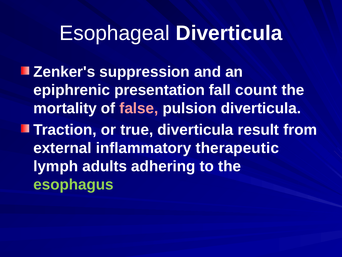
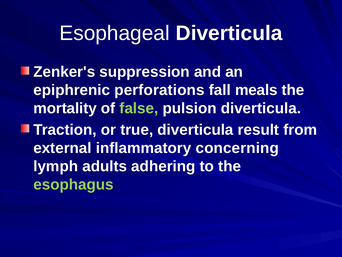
presentation: presentation -> perforations
count: count -> meals
false colour: pink -> light green
therapeutic: therapeutic -> concerning
